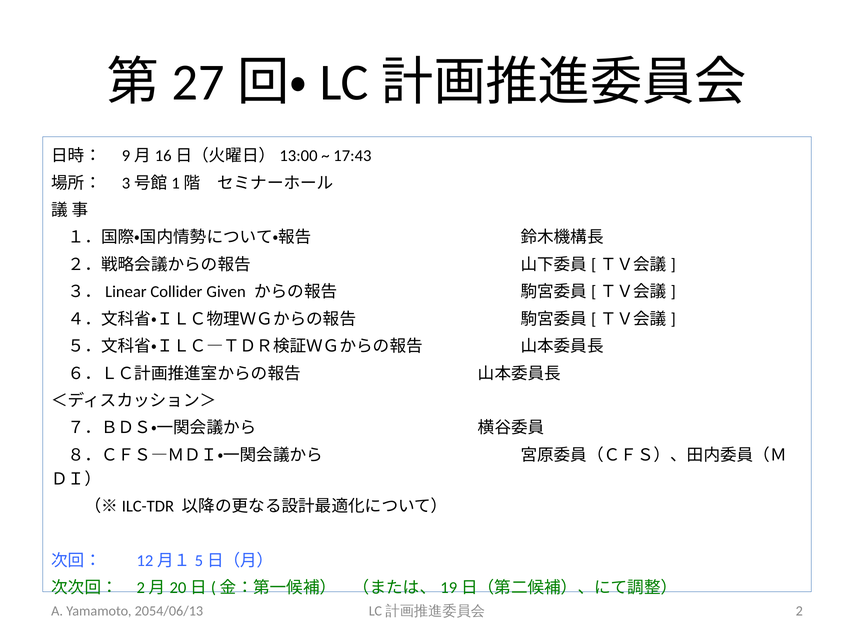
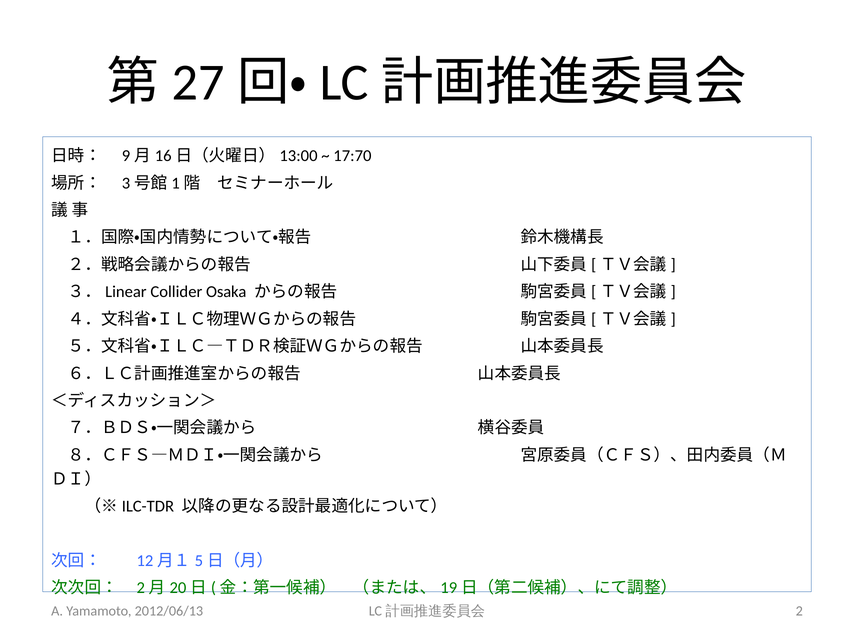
17:43: 17:43 -> 17:70
Given: Given -> Osaka
2054/06/13: 2054/06/13 -> 2012/06/13
